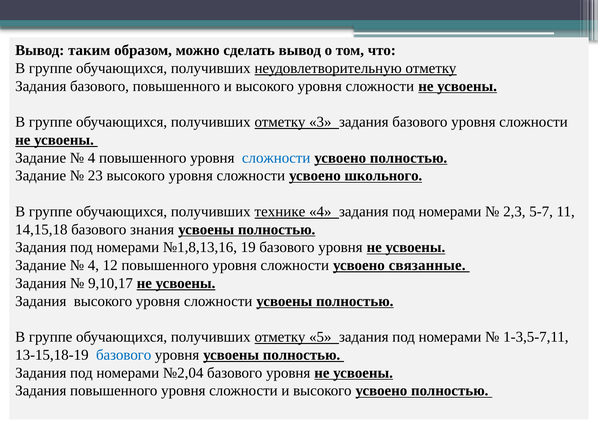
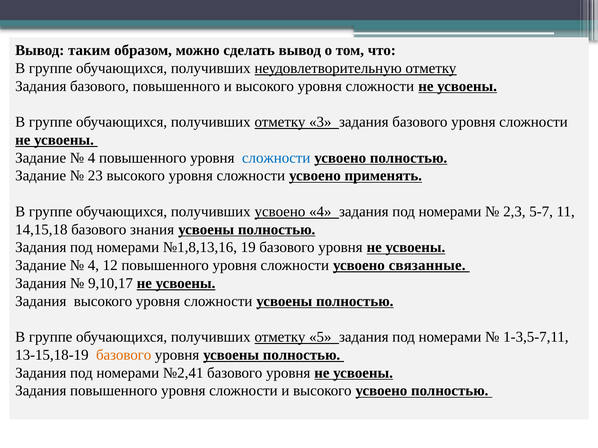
школьного: школьного -> применять
получивших технике: технике -> усвоено
базового at (124, 355) colour: blue -> orange
№2,04: №2,04 -> №2,41
